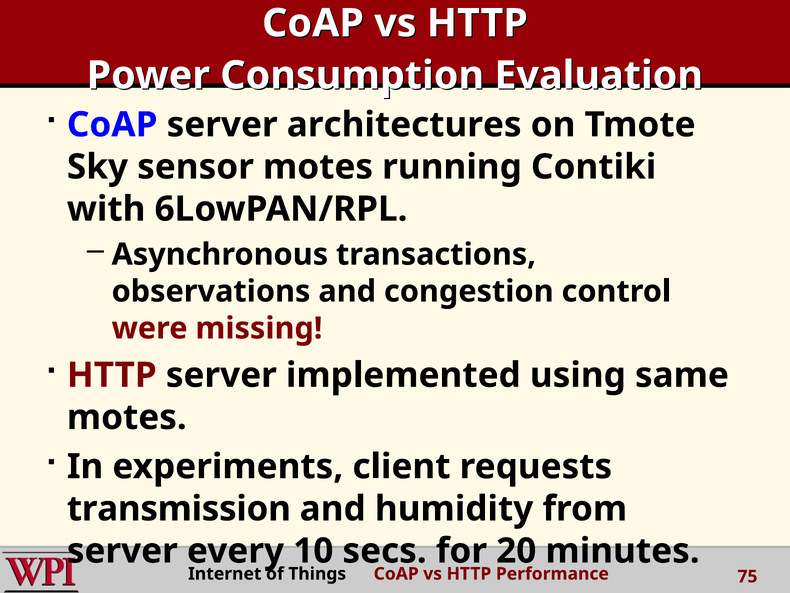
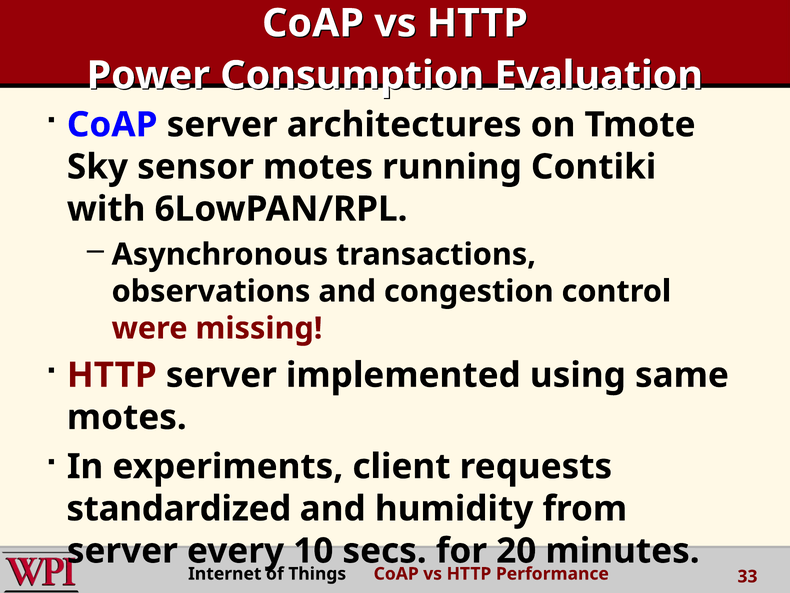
transmission: transmission -> standardized
75: 75 -> 33
